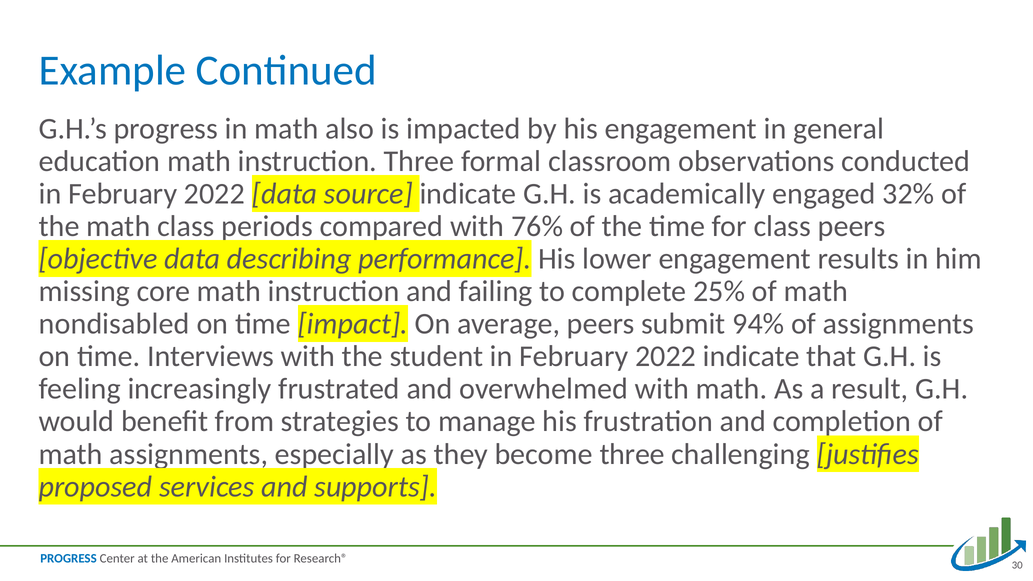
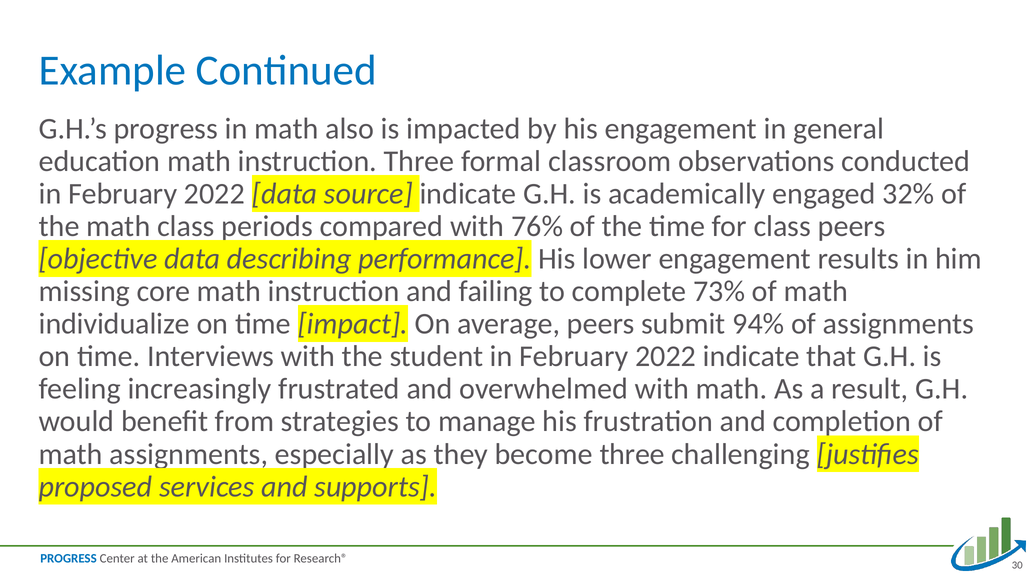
25%: 25% -> 73%
nondisabled: nondisabled -> individualize
